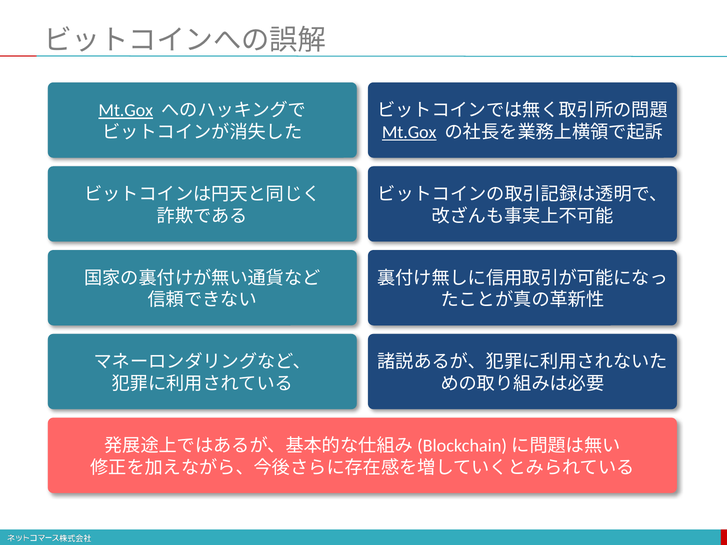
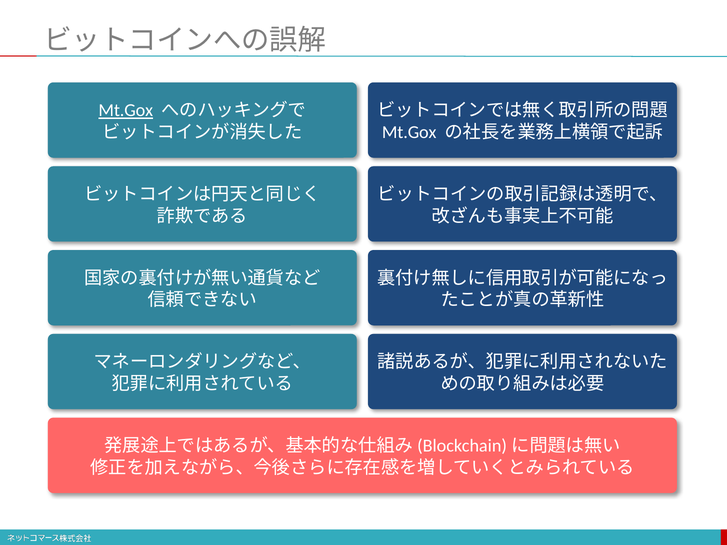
Mt.Gox at (409, 132) underline: present -> none
